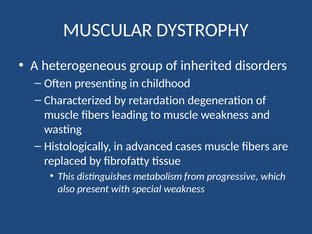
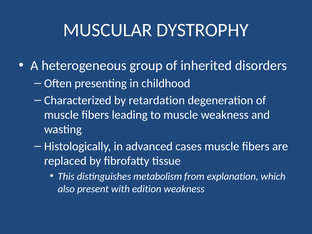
progressive: progressive -> explanation
special: special -> edition
